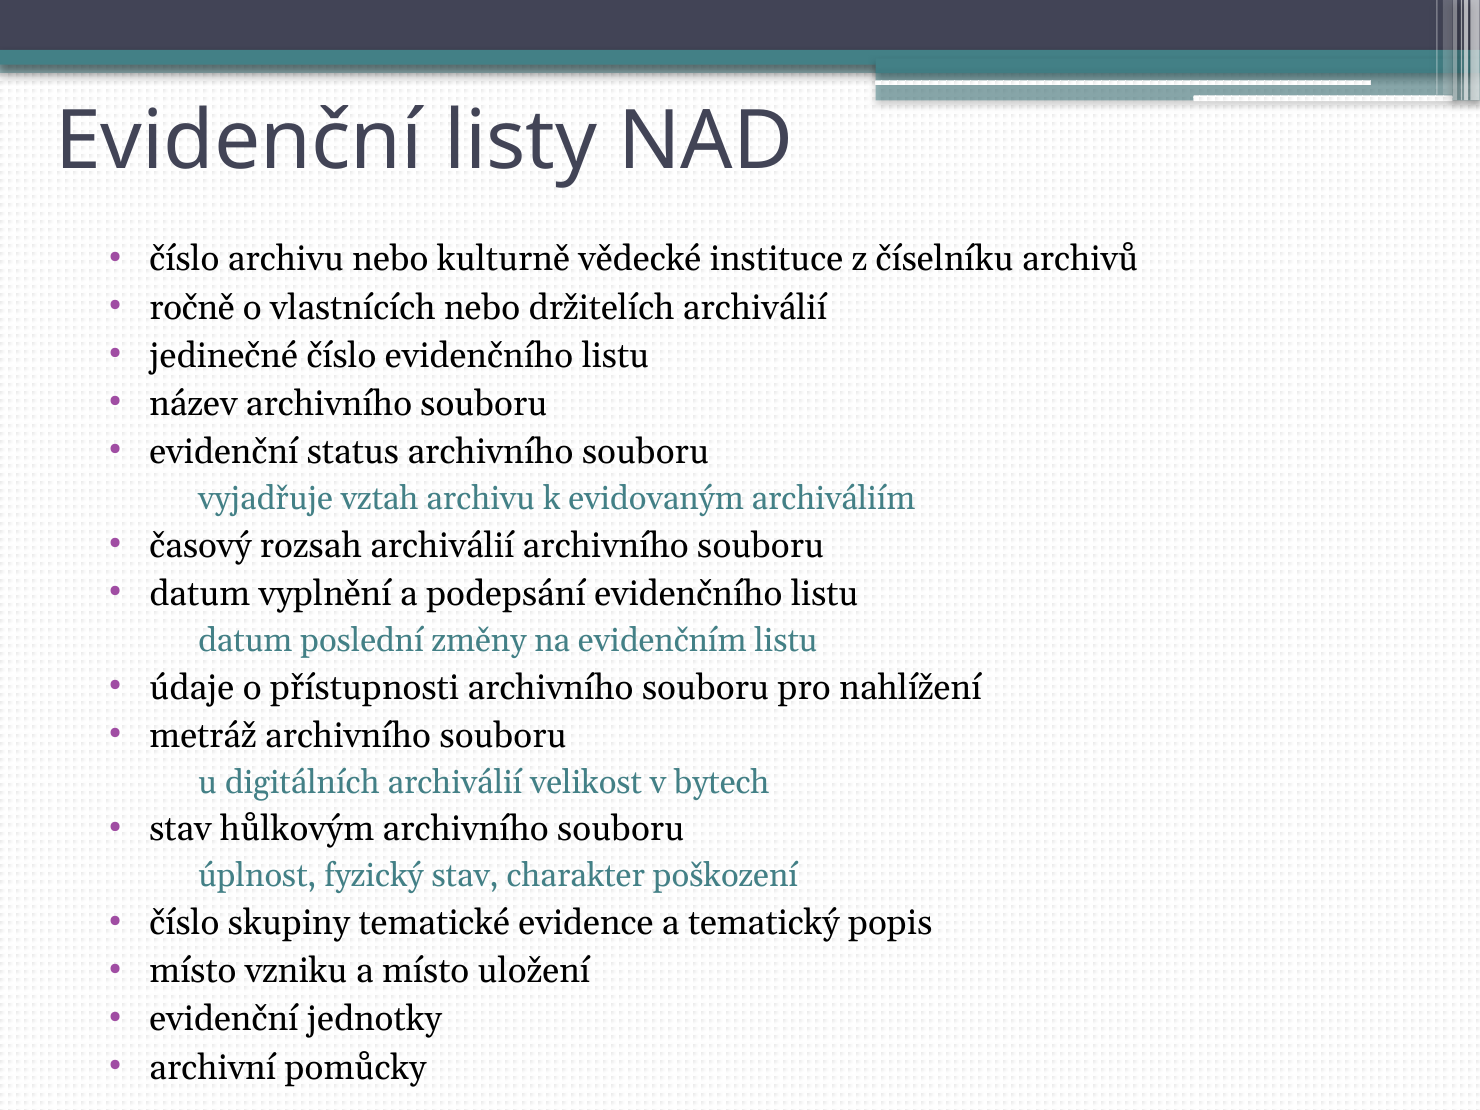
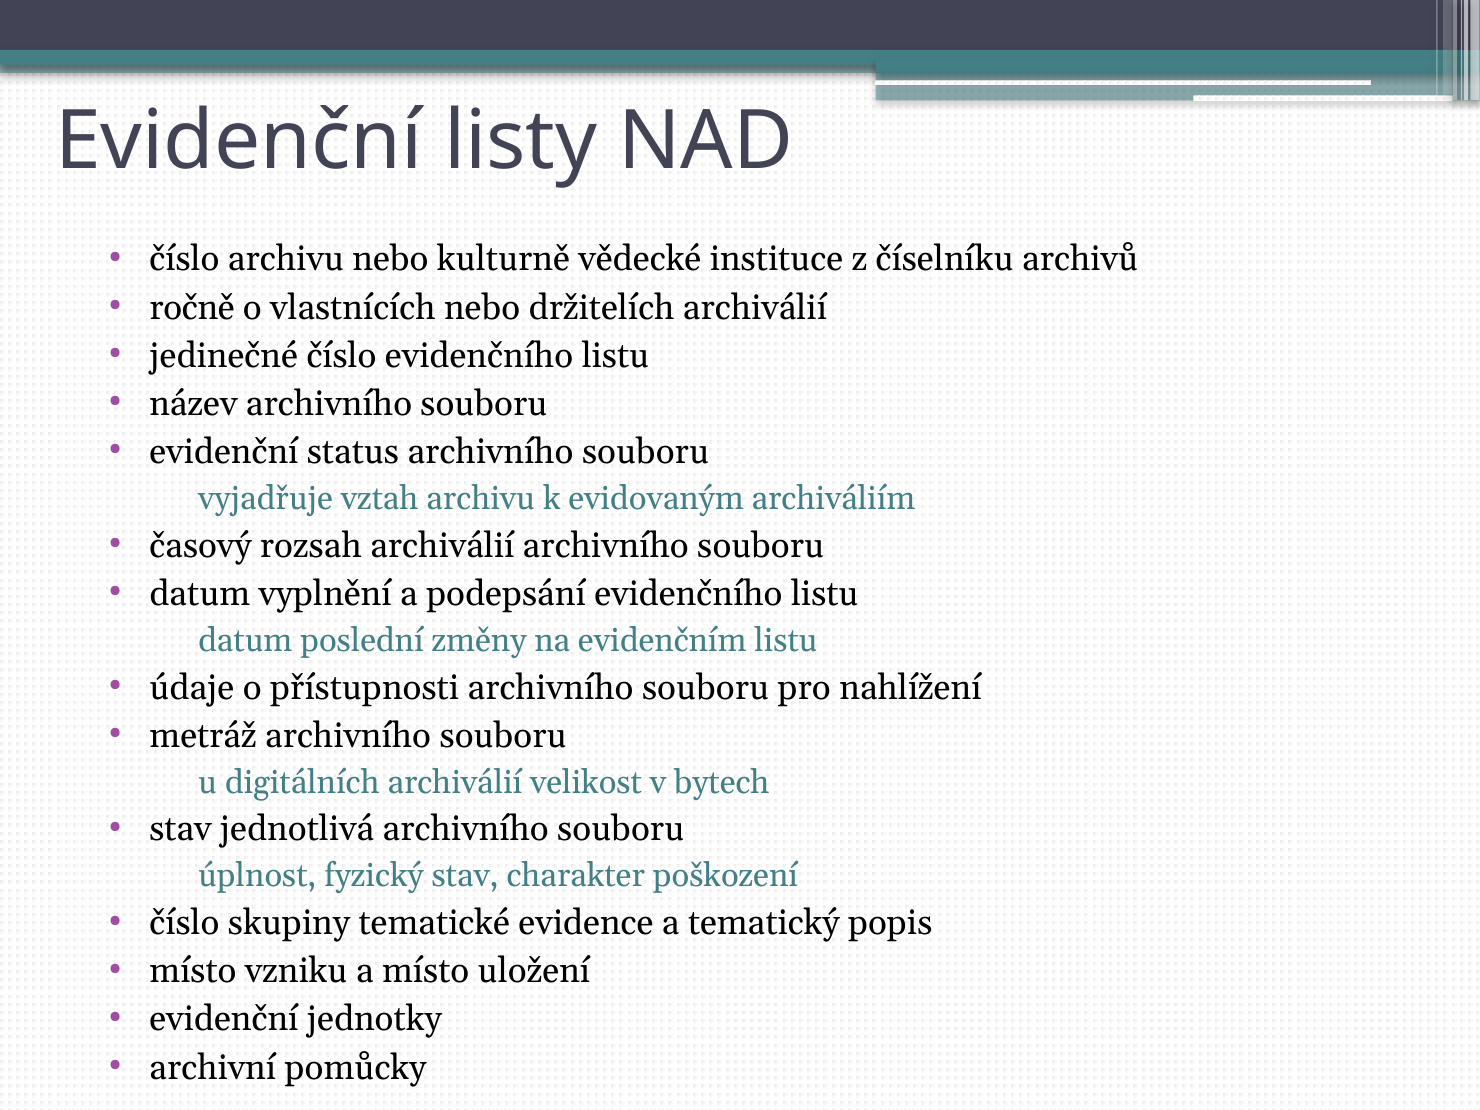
hůlkovým: hůlkovým -> jednotlivá
